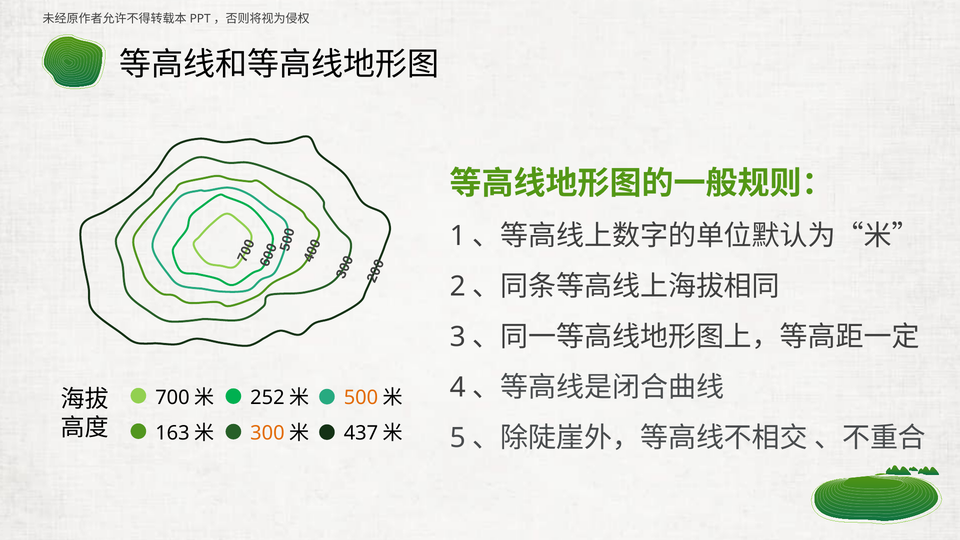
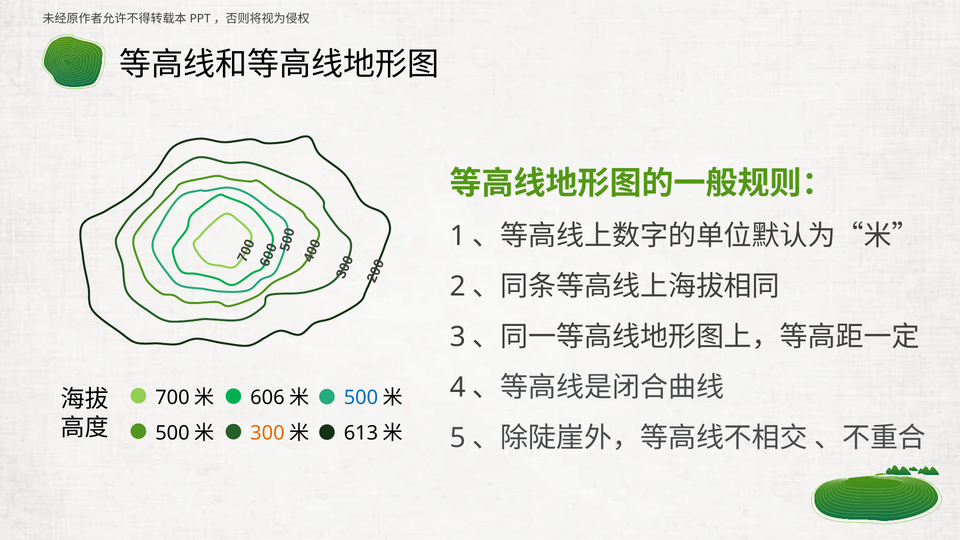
252: 252 -> 606
500 at (361, 398) colour: orange -> blue
163 at (172, 433): 163 -> 500
437: 437 -> 613
